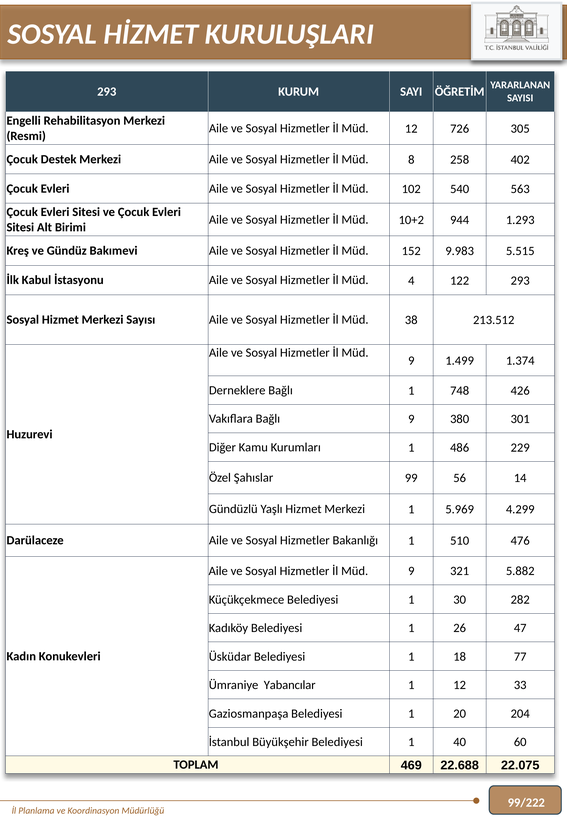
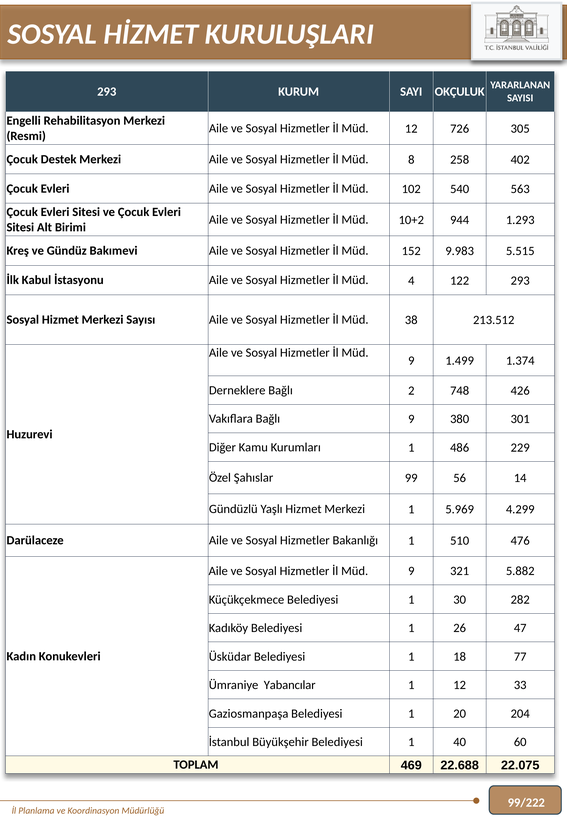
ÖĞRETİM: ÖĞRETİM -> OKÇULUK
Bağlı 1: 1 -> 2
